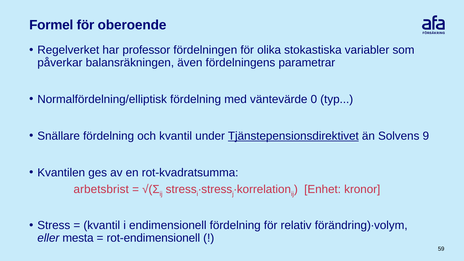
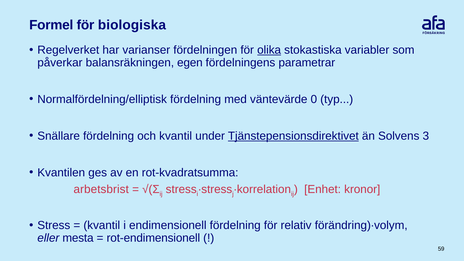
oberoende: oberoende -> biologiska
professor: professor -> varianser
olika underline: none -> present
även: även -> egen
9: 9 -> 3
